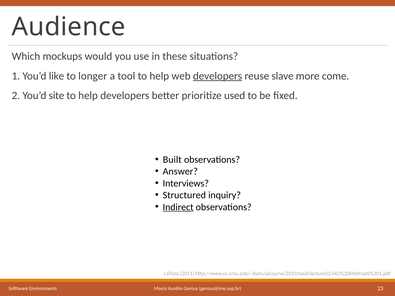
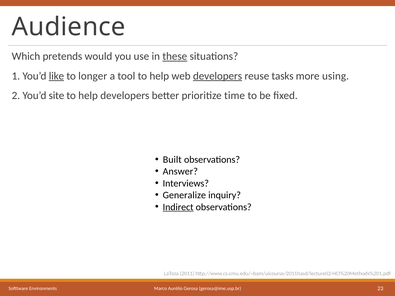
mockups: mockups -> pretends
these underline: none -> present
like underline: none -> present
slave: slave -> tasks
come: come -> using
used: used -> time
Structured: Structured -> Generalize
